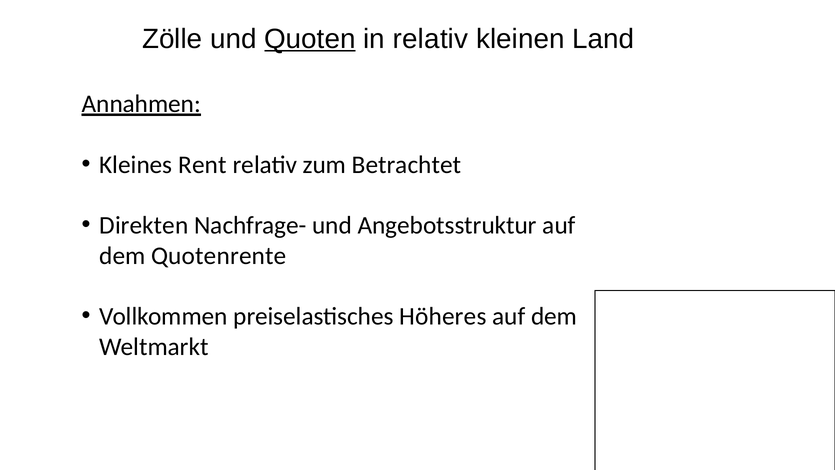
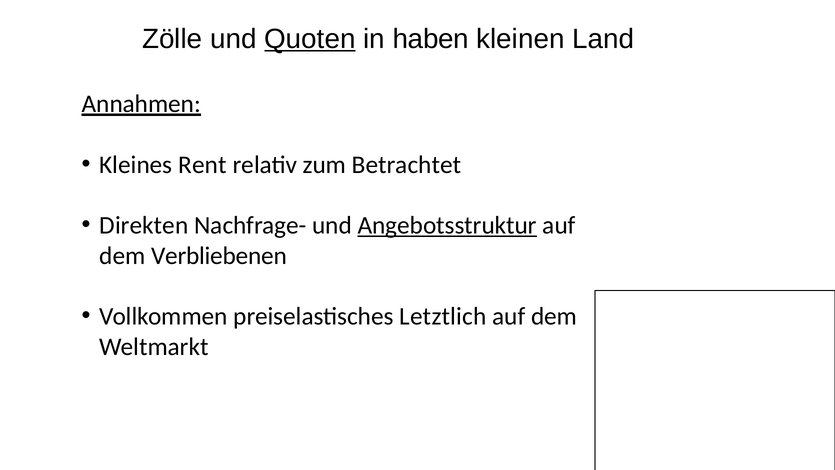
in relativ: relativ -> haben
Angebotsstruktur underline: none -> present
Quotenrente: Quotenrente -> Verbliebenen
Höheres: Höheres -> Letztlich
